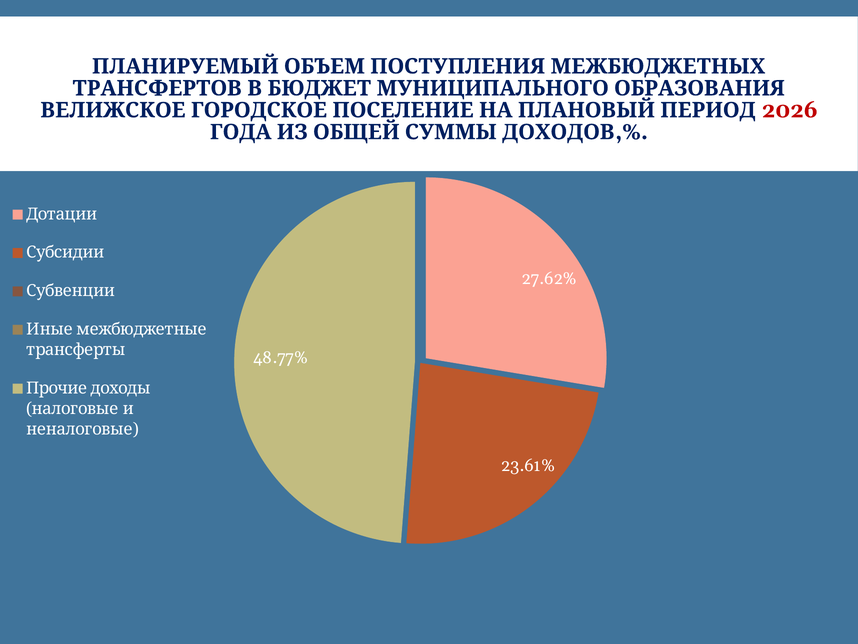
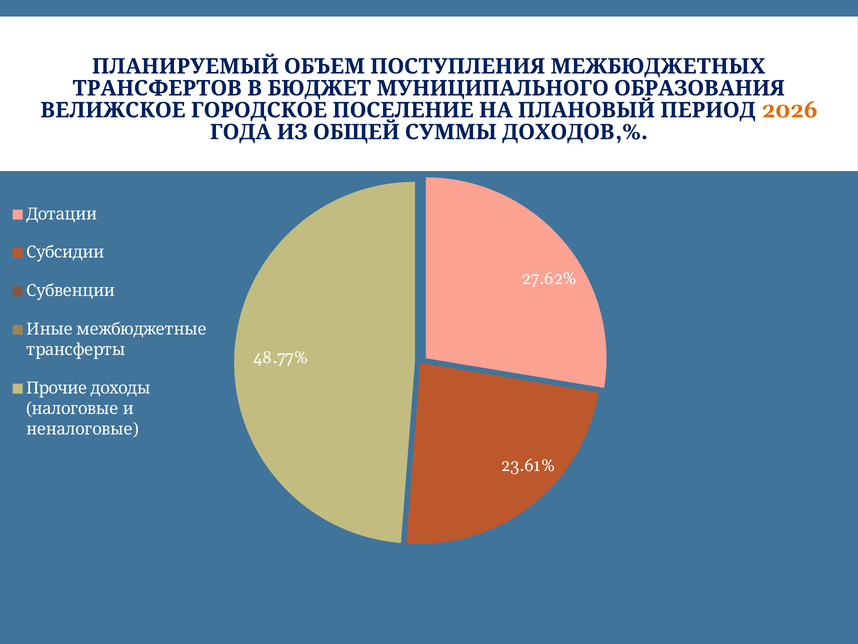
2026 colour: red -> orange
